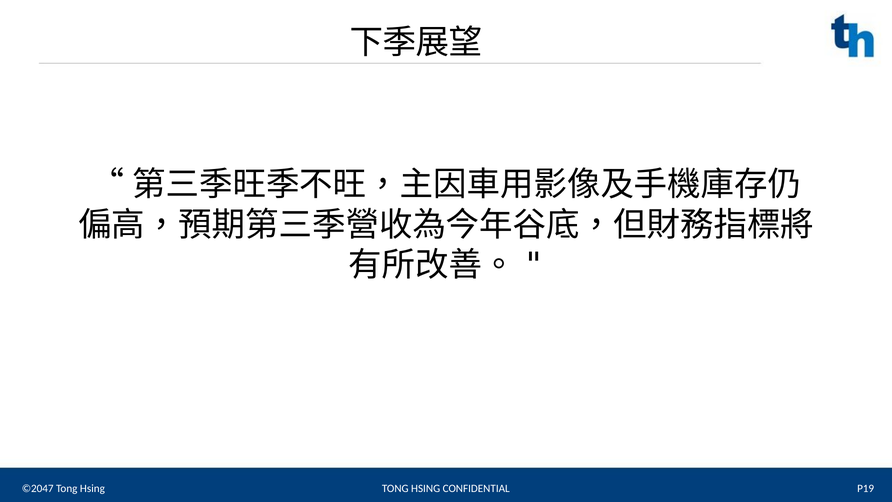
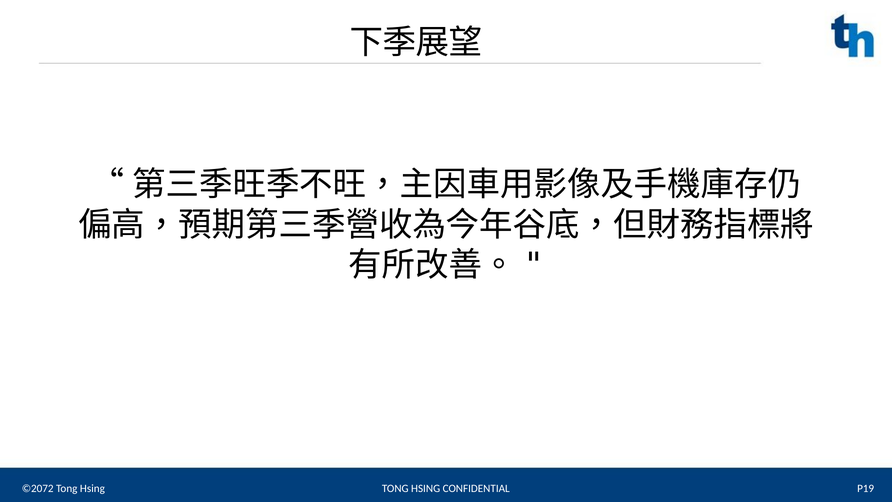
©2047: ©2047 -> ©2072
